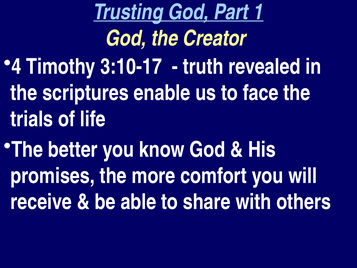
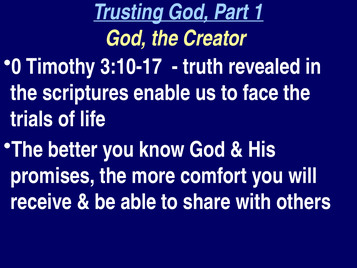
4: 4 -> 0
